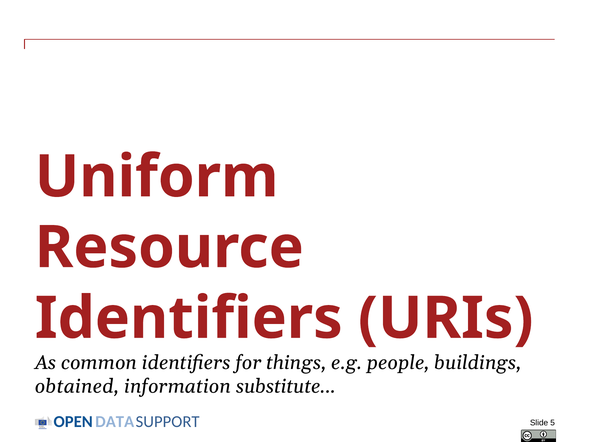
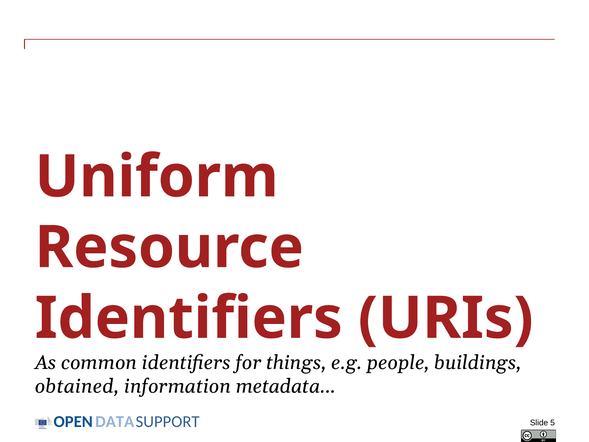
substitute: substitute -> metadata
